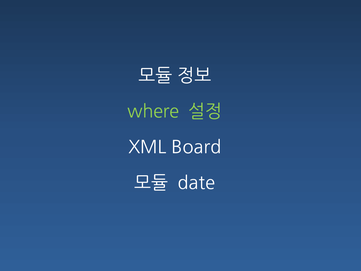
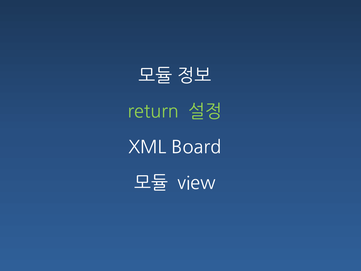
where: where -> return
date: date -> view
